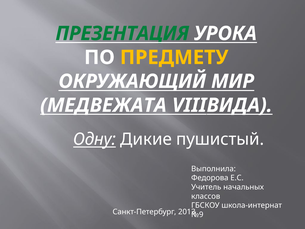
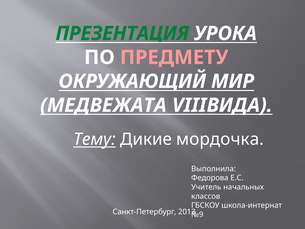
ПРЕДМЕТУ colour: yellow -> pink
Одну: Одну -> Тему
пушистый: пушистый -> мордочка
